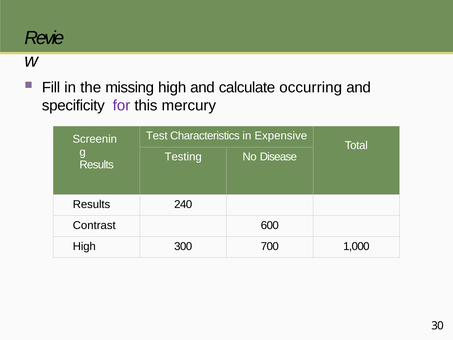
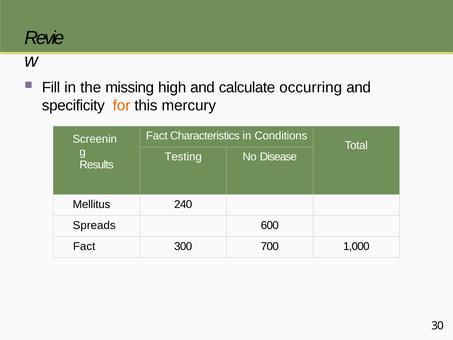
for colour: purple -> orange
Test at (157, 136): Test -> Fact
Expensive: Expensive -> Conditions
Results at (92, 204): Results -> Mellitus
Contrast: Contrast -> Spreads
High at (84, 246): High -> Fact
